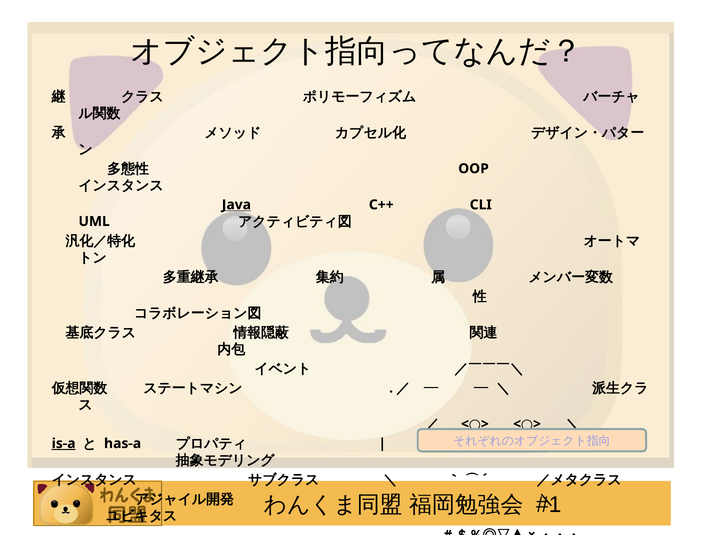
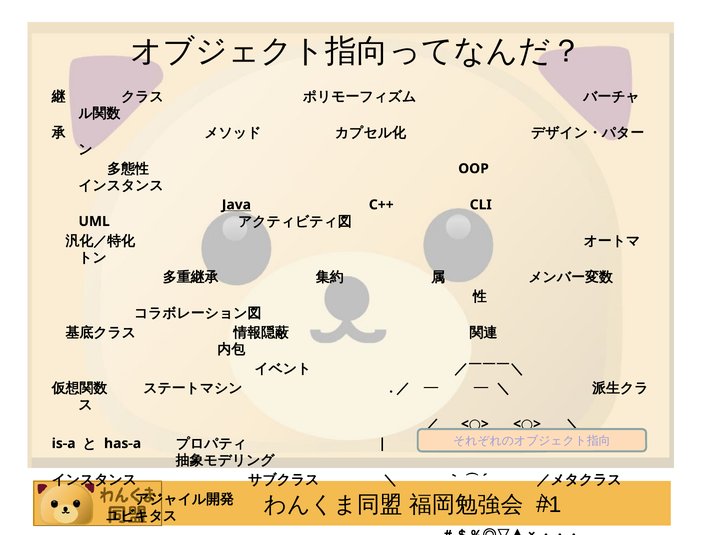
is-a underline: present -> none
